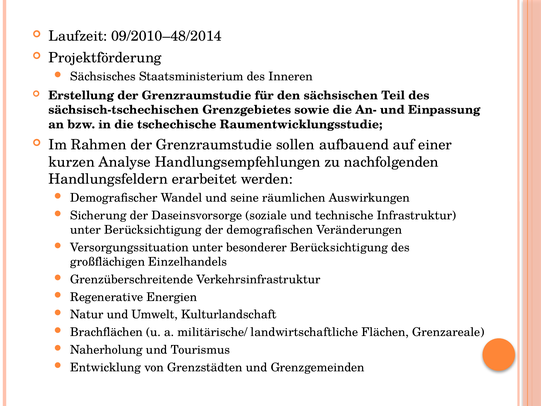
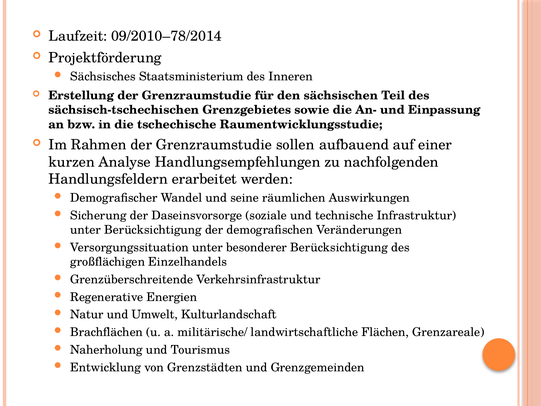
09/2010–48/2014: 09/2010–48/2014 -> 09/2010–78/2014
